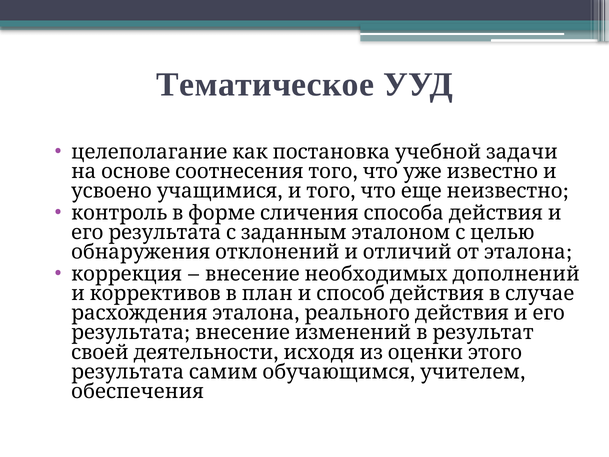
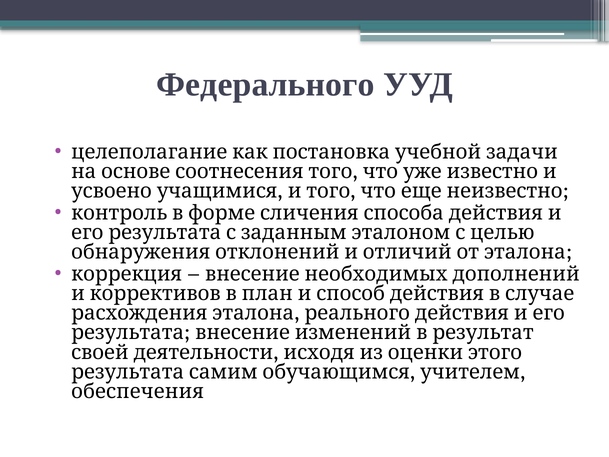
Тематическое: Тематическое -> Федерального
